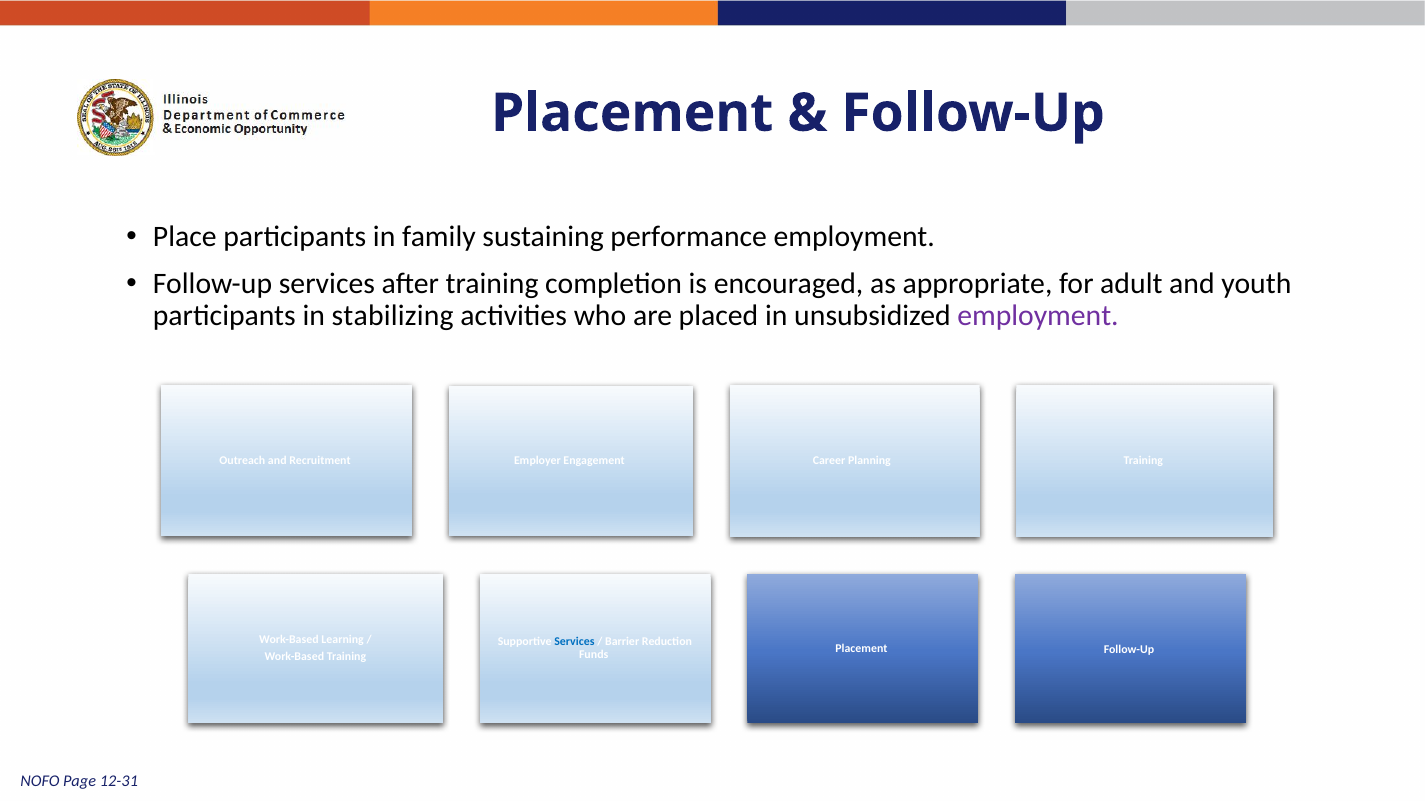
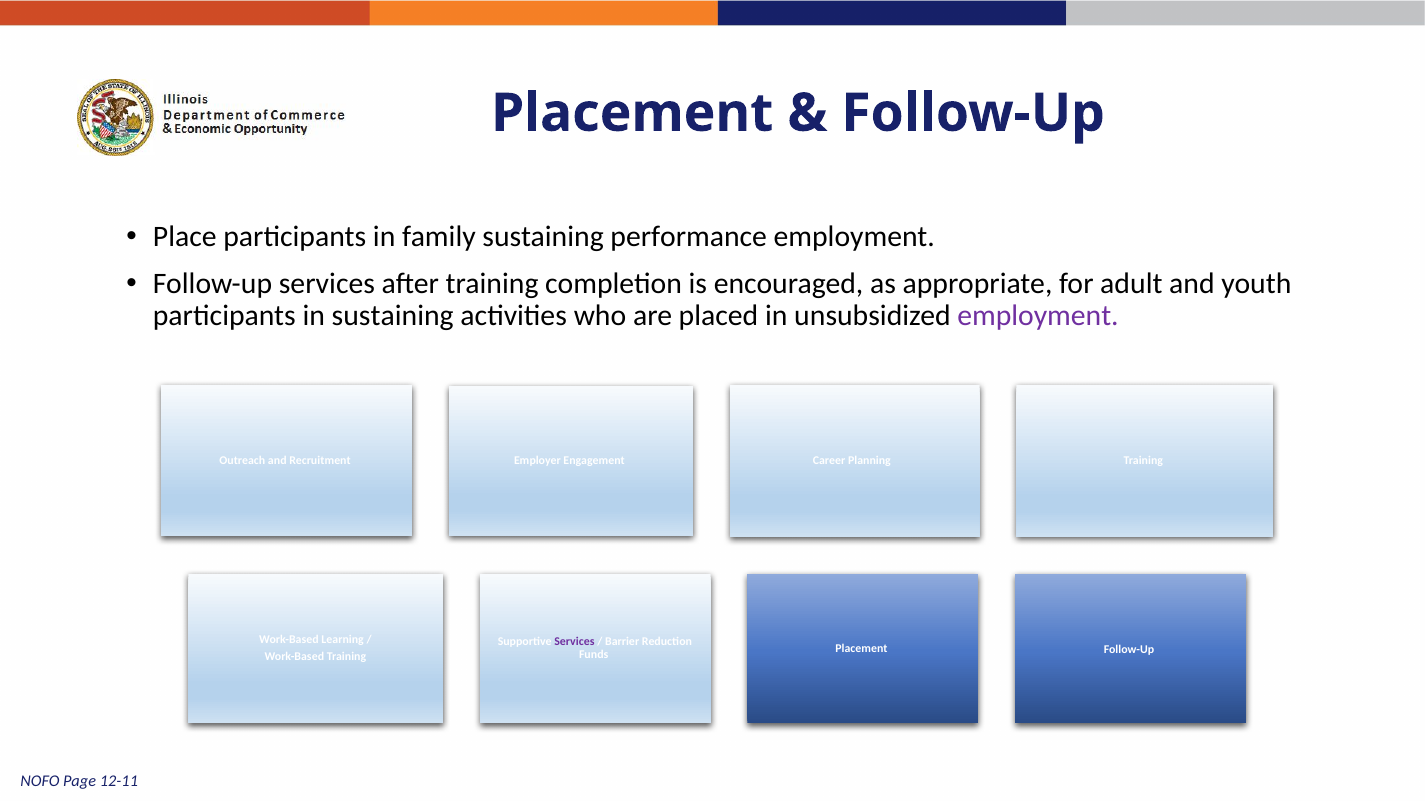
in stabilizing: stabilizing -> sustaining
Services at (574, 642) colour: blue -> purple
12-31: 12-31 -> 12-11
